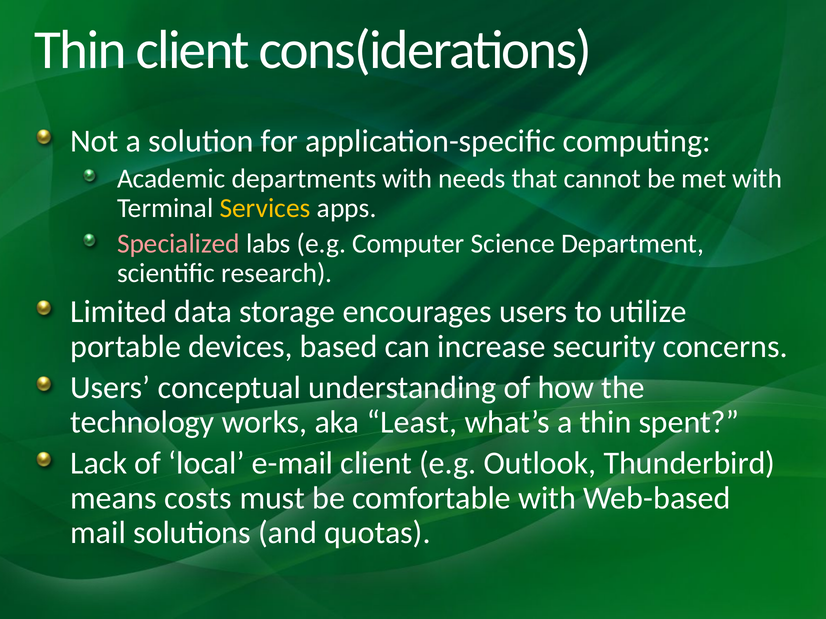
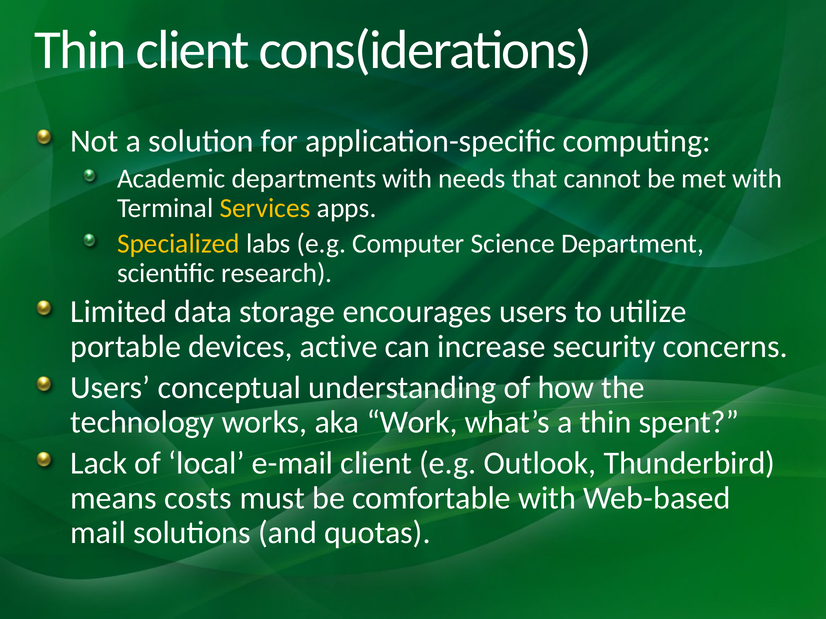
Specialized colour: pink -> yellow
based: based -> active
Least: Least -> Work
